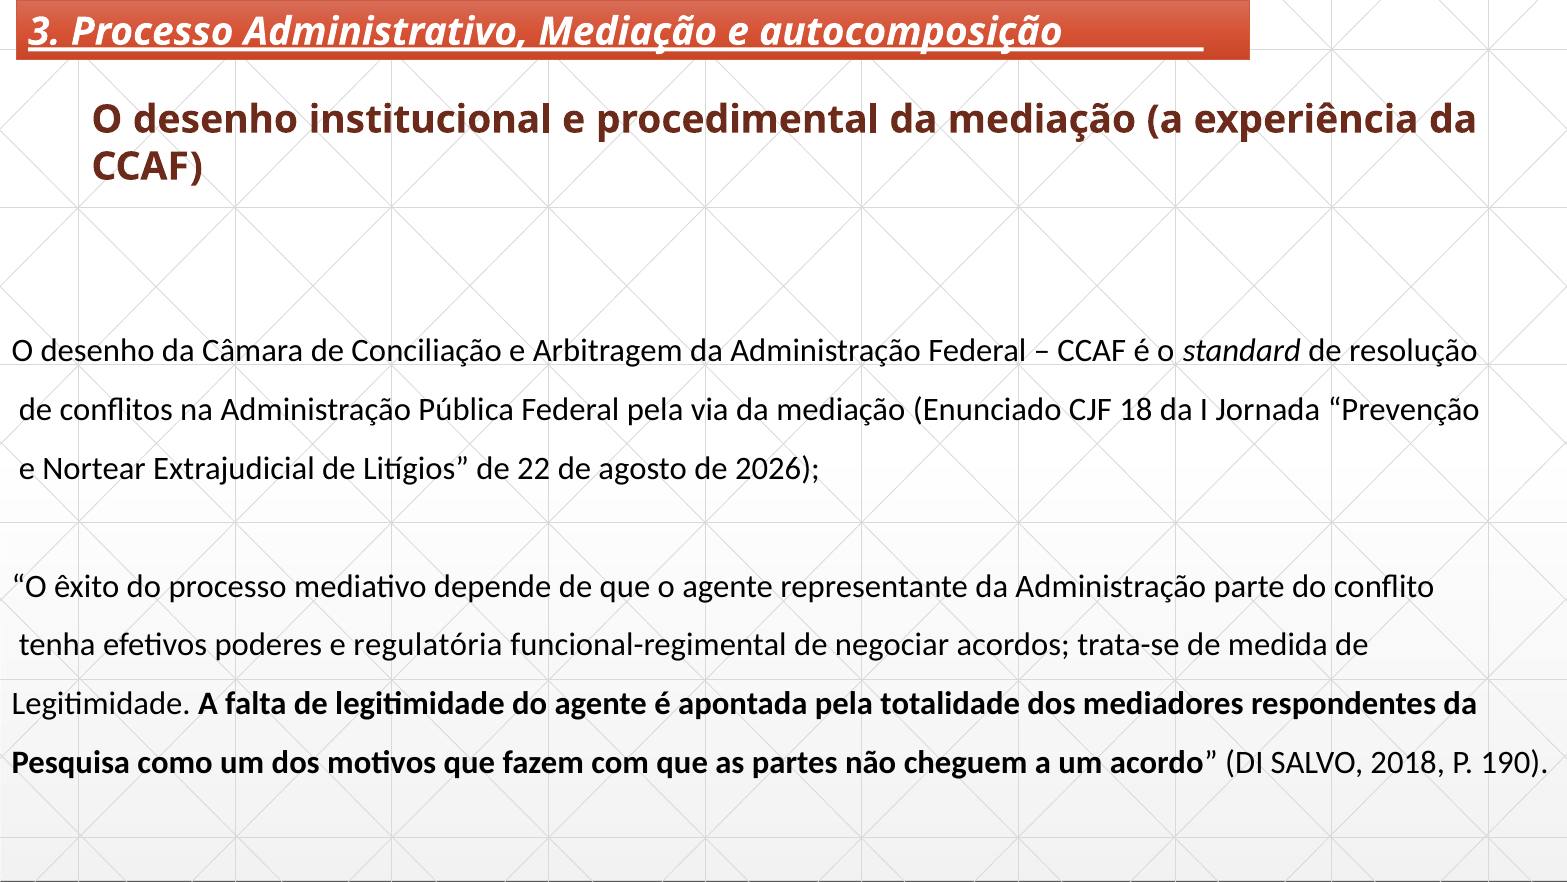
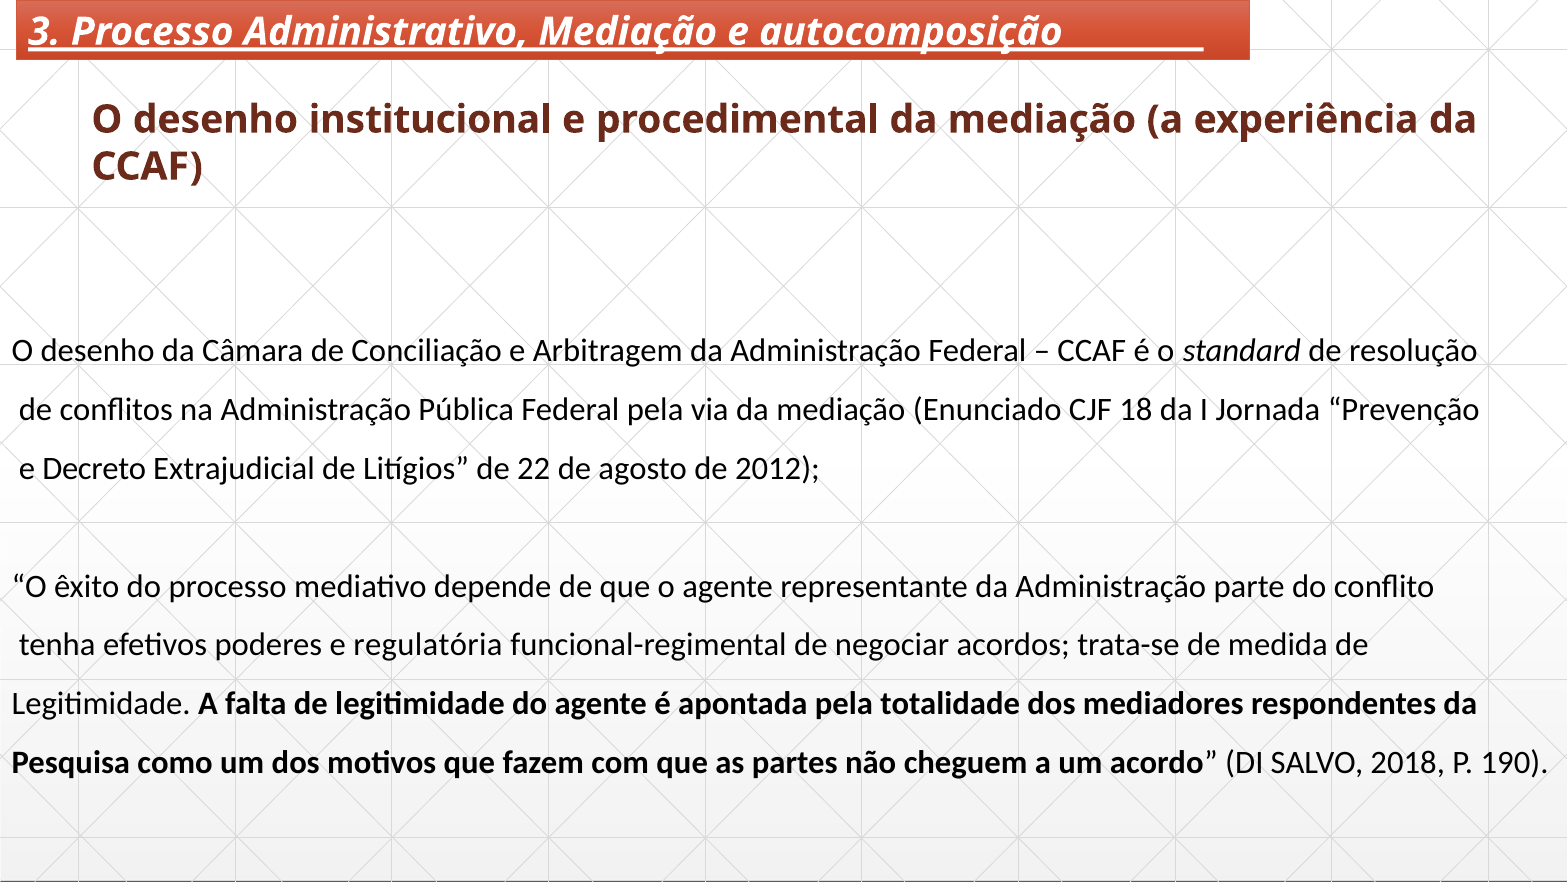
Nortear: Nortear -> Decreto
2026: 2026 -> 2012
